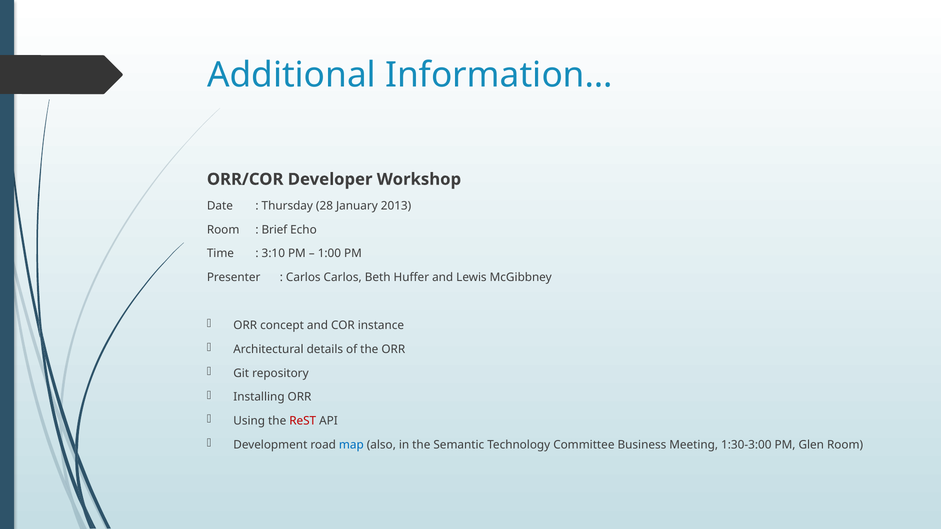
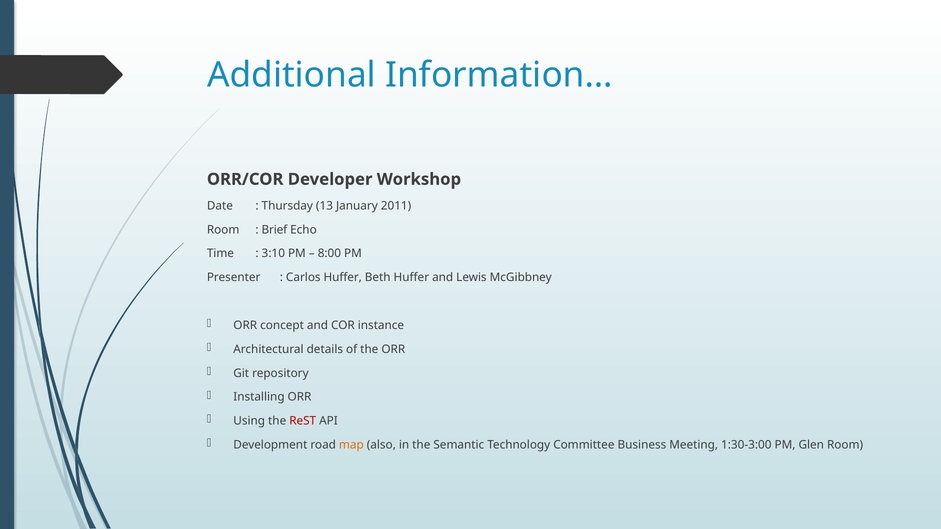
28: 28 -> 13
2013: 2013 -> 2011
1:00: 1:00 -> 8:00
Carlos Carlos: Carlos -> Huffer
map colour: blue -> orange
